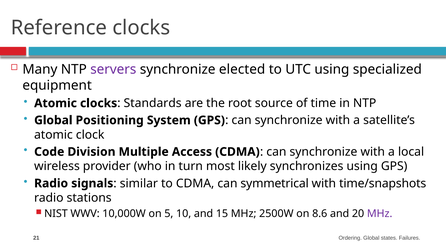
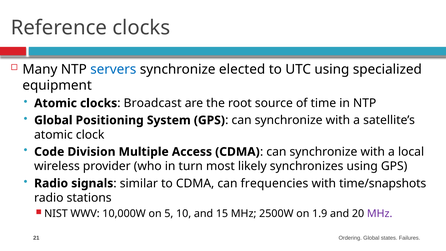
servers colour: purple -> blue
Standards: Standards -> Broadcast
symmetrical: symmetrical -> frequencies
8.6: 8.6 -> 1.9
